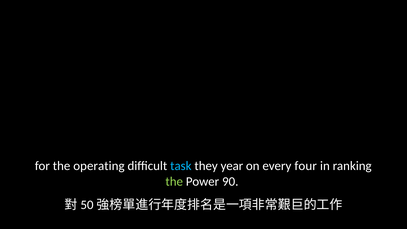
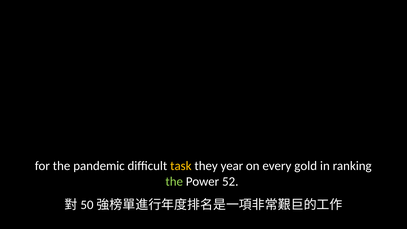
operating: operating -> pandemic
task colour: light blue -> yellow
four: four -> gold
90: 90 -> 52
